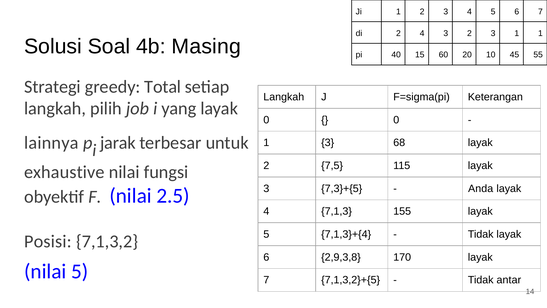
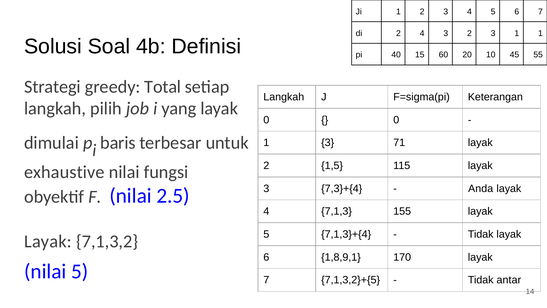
Masing: Masing -> Definisi
lainnya: lainnya -> dimulai
jarak: jarak -> baris
68: 68 -> 71
7,5: 7,5 -> 1,5
7,3}+{5: 7,3}+{5 -> 7,3}+{4
Posisi at (48, 241): Posisi -> Layak
2,9,3,8: 2,9,3,8 -> 1,8,9,1
